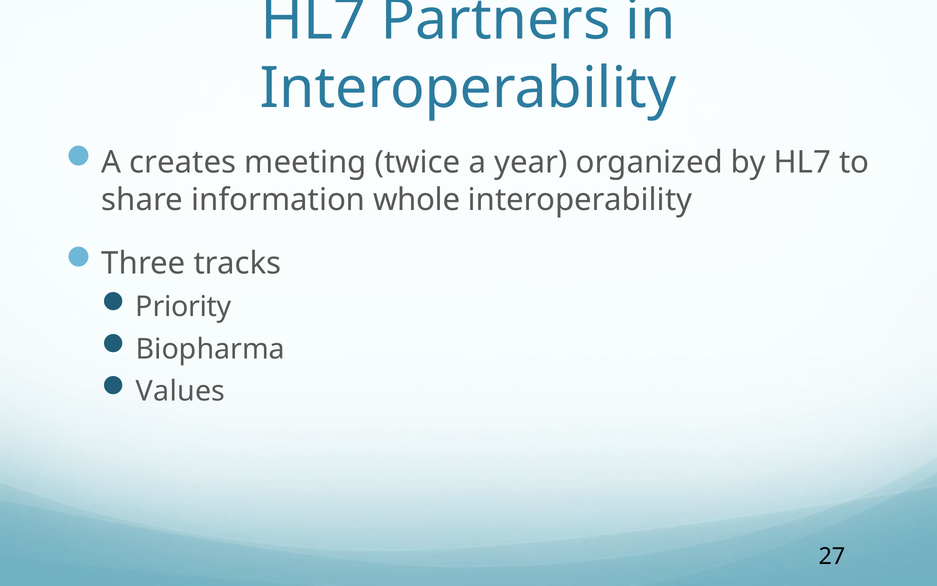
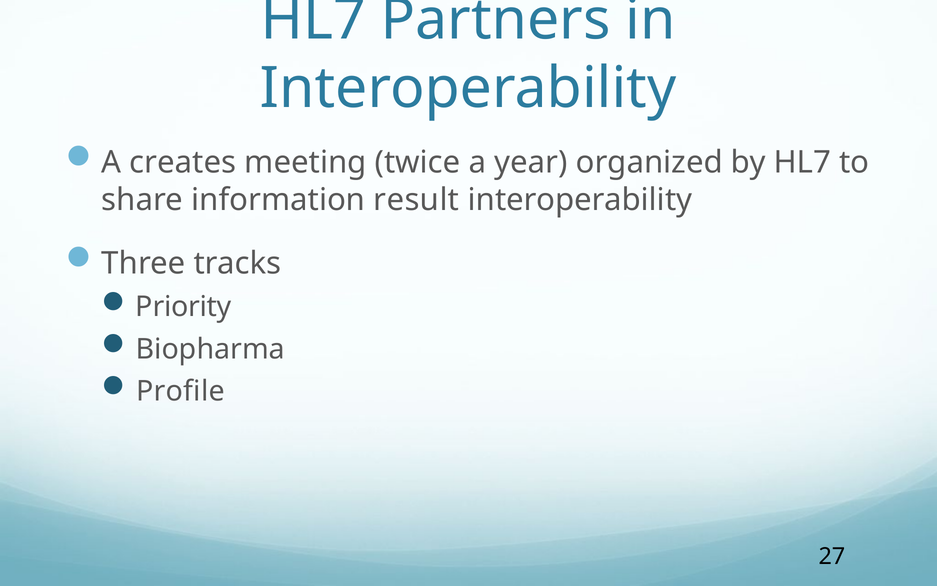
whole: whole -> result
Values: Values -> Profile
